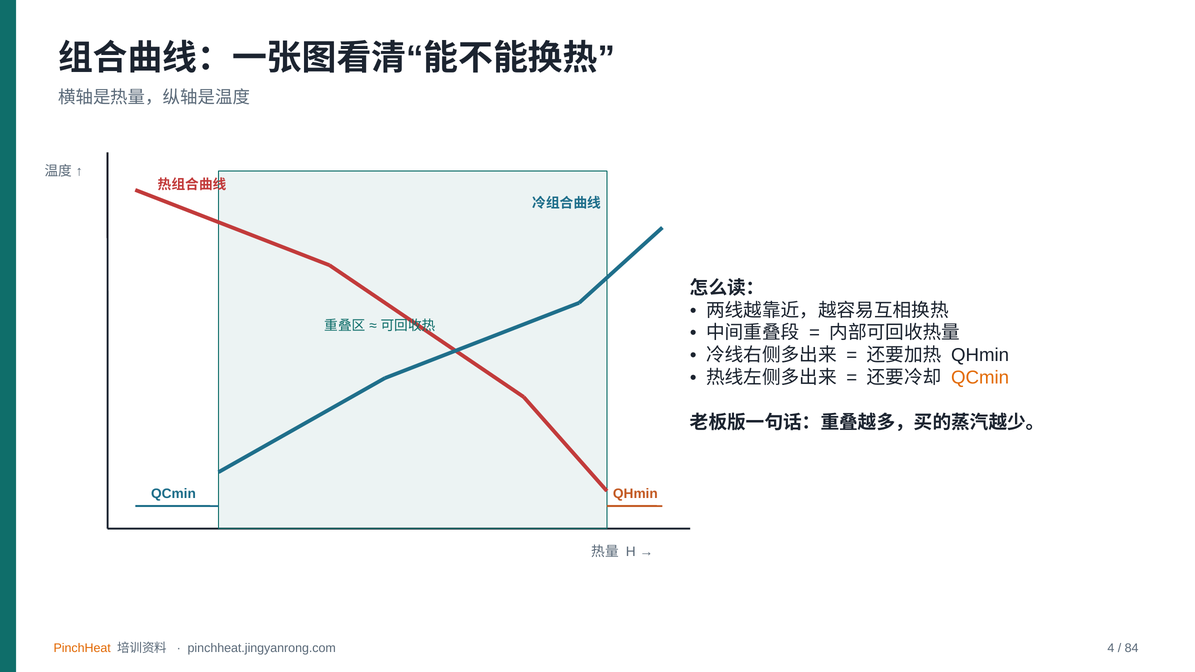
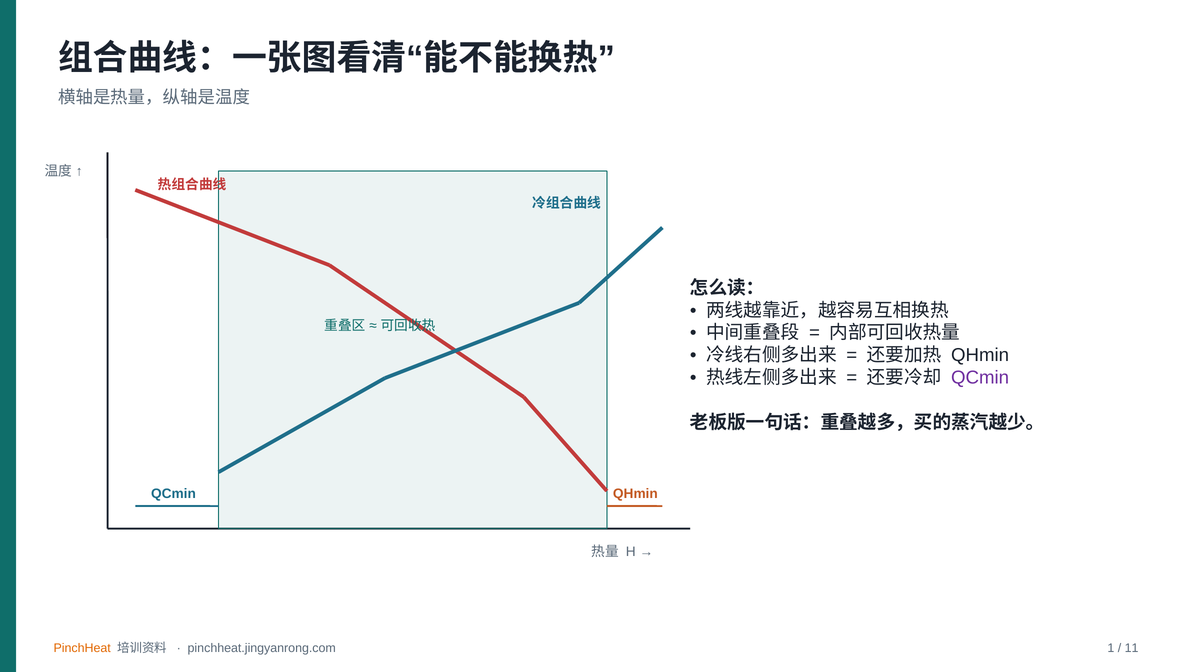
QCmin at (980, 378) colour: orange -> purple
4: 4 -> 1
84: 84 -> 11
